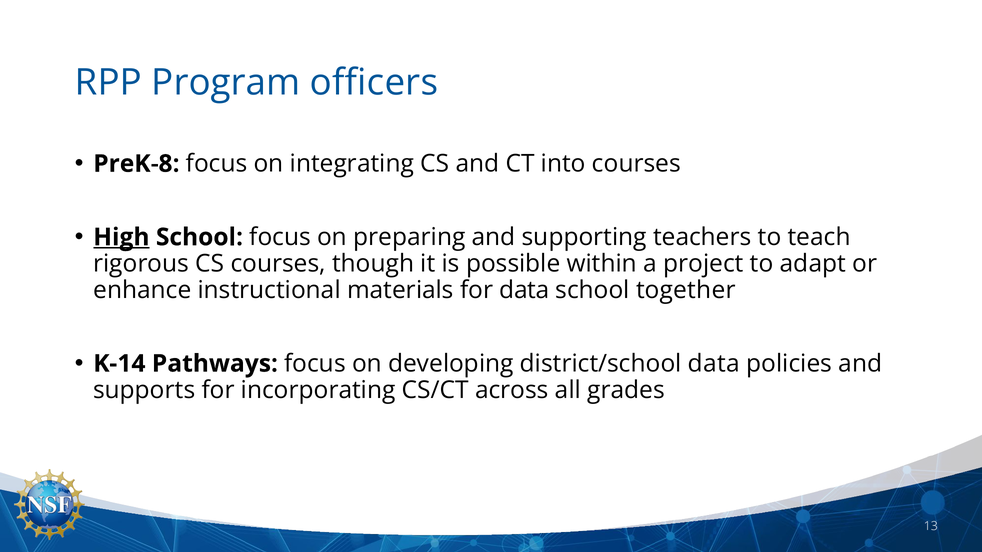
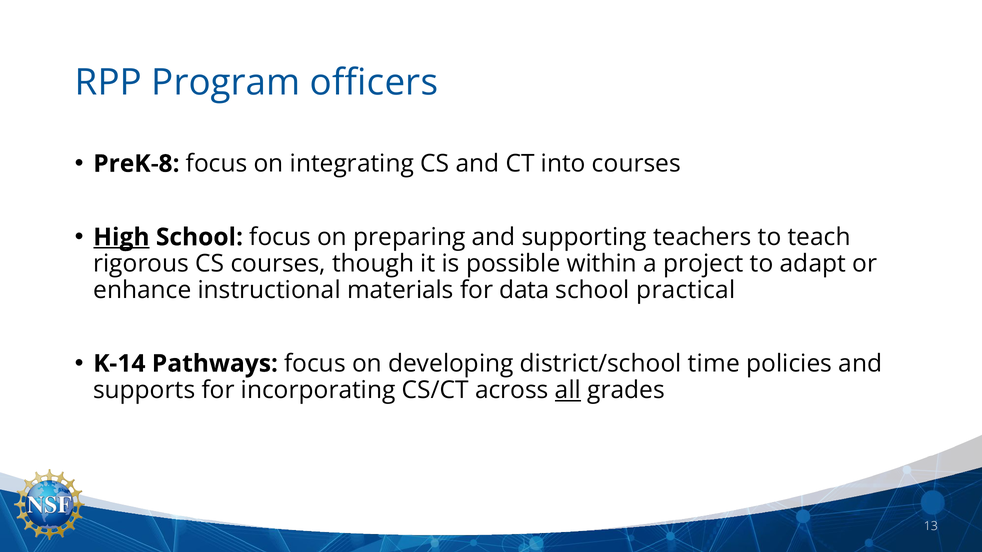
together: together -> practical
district/school data: data -> time
all underline: none -> present
